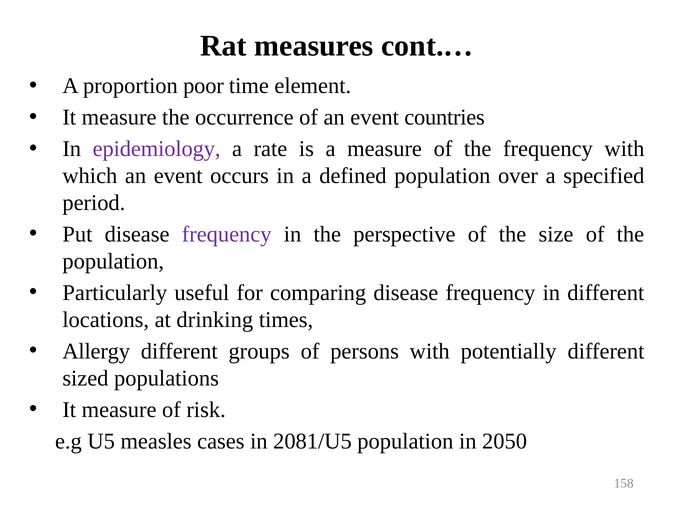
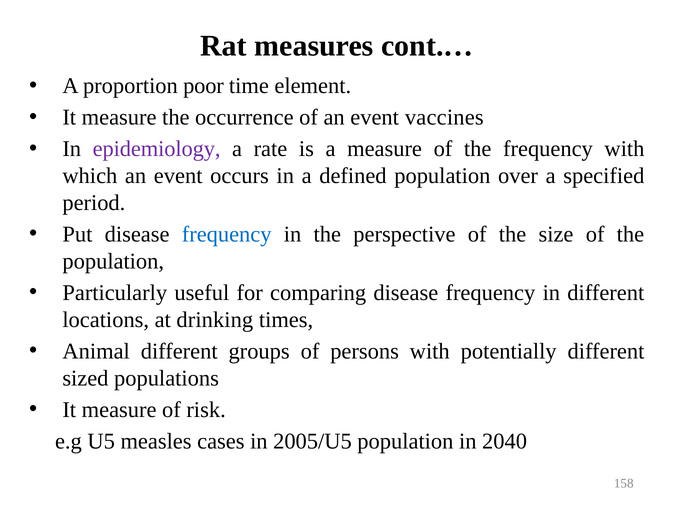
countries: countries -> vaccines
frequency at (227, 234) colour: purple -> blue
Allergy: Allergy -> Animal
2081/U5: 2081/U5 -> 2005/U5
2050: 2050 -> 2040
